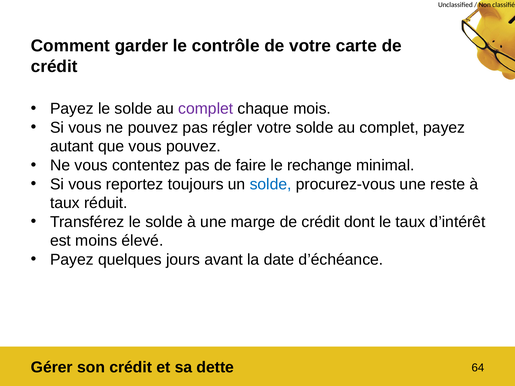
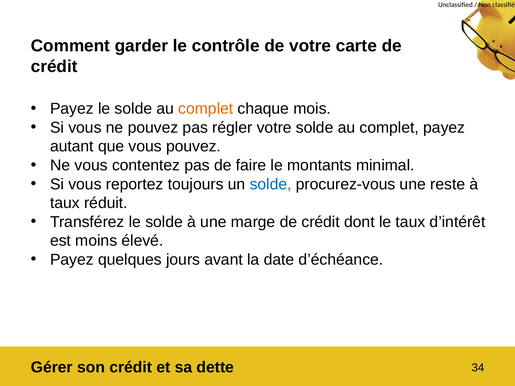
complet at (206, 109) colour: purple -> orange
rechange: rechange -> montants
64: 64 -> 34
